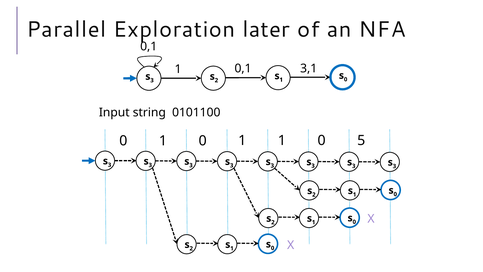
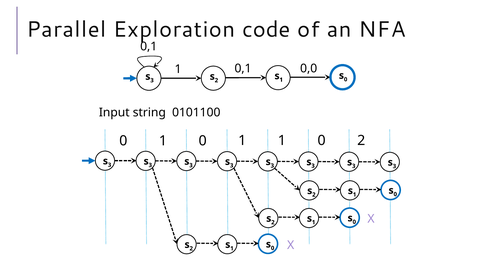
later: later -> code
3,1: 3,1 -> 0,0
0 5: 5 -> 2
